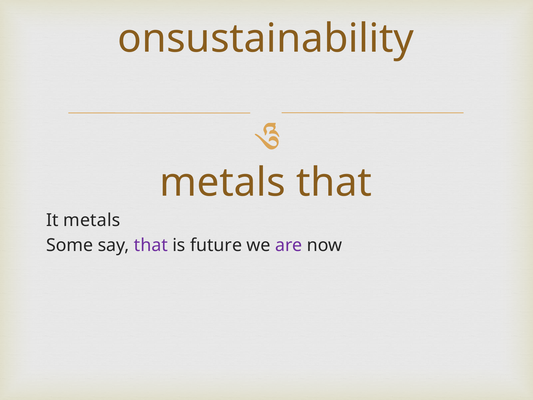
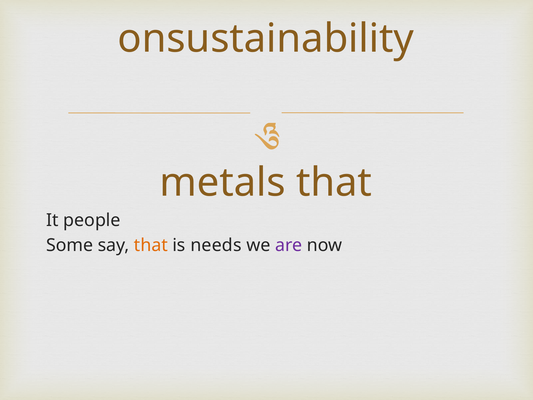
It metals: metals -> people
that at (151, 245) colour: purple -> orange
future: future -> needs
